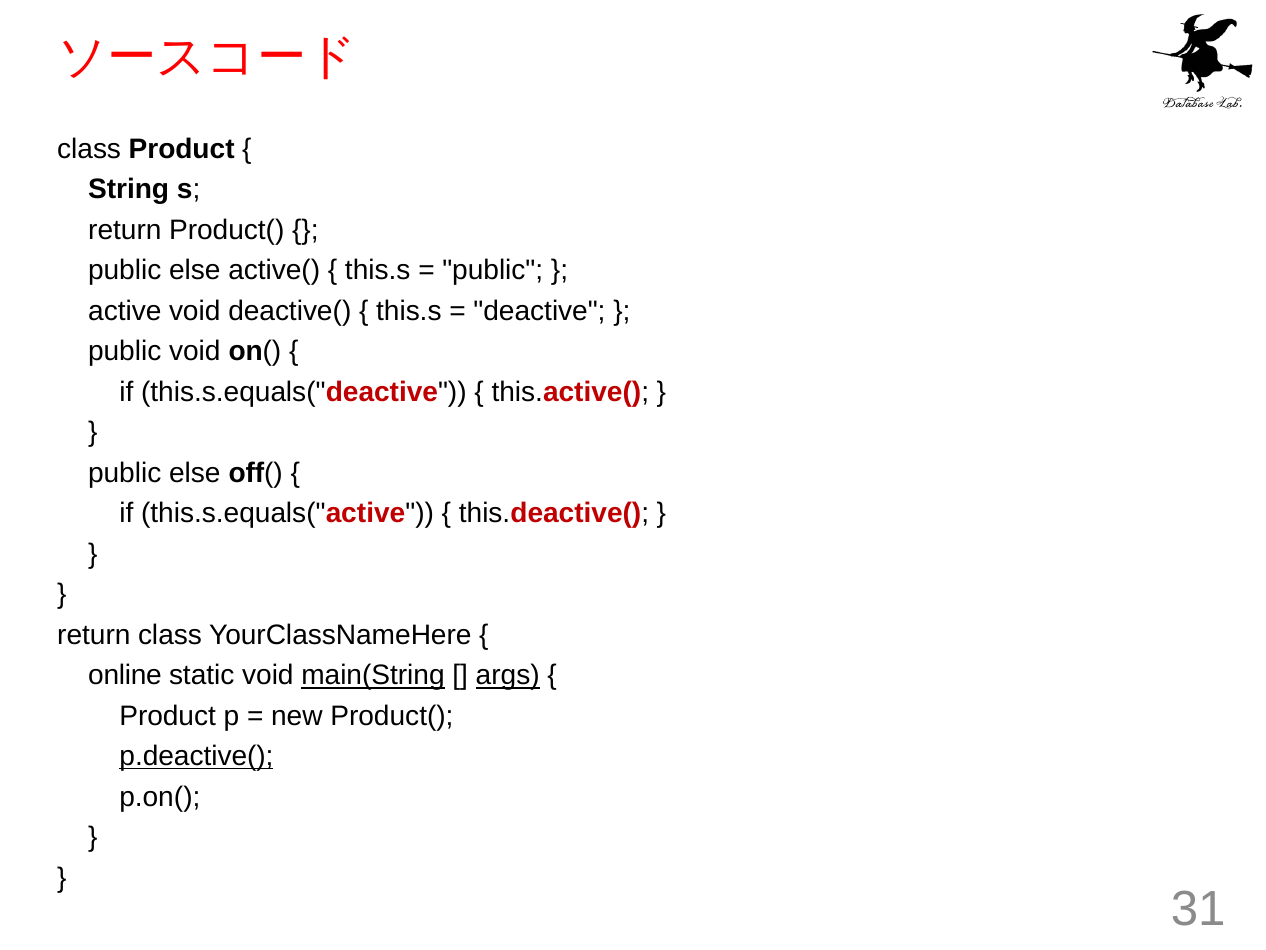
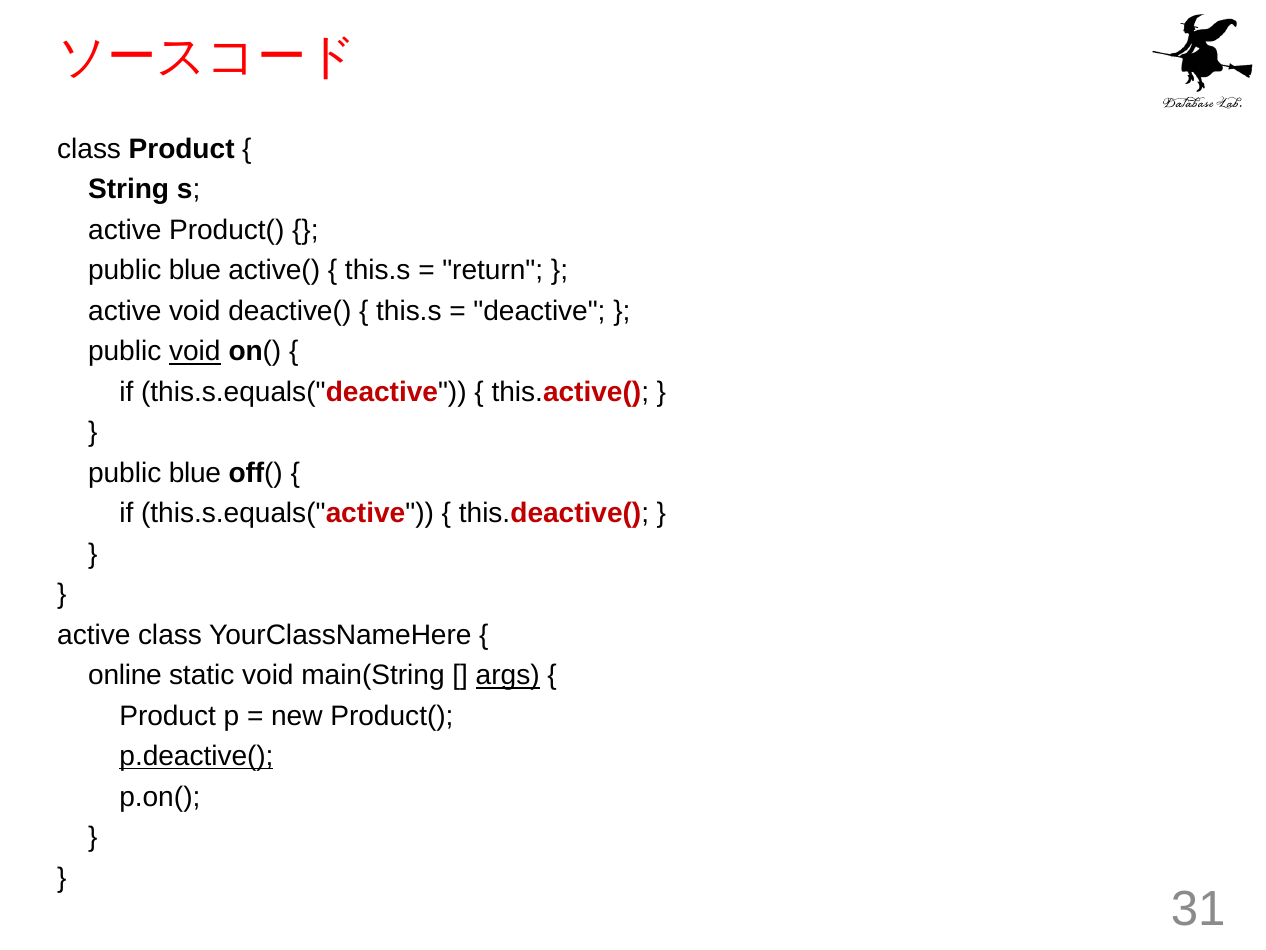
return at (125, 230): return -> active
else at (195, 270): else -> blue
public at (493, 270): public -> return
void at (195, 351) underline: none -> present
else at (195, 473): else -> blue
return at (94, 635): return -> active
main(String underline: present -> none
